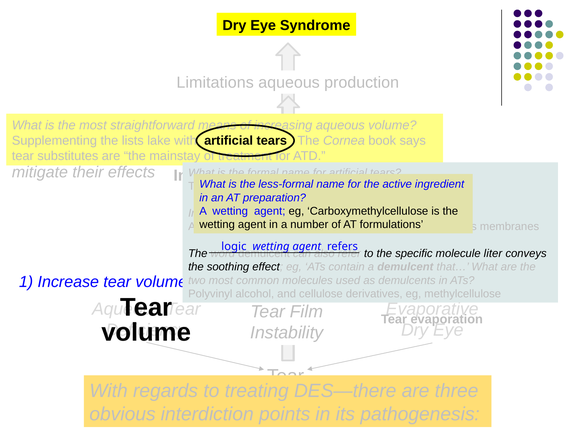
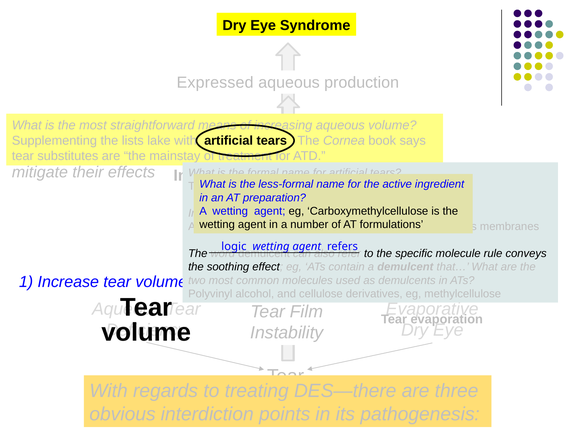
Limitations: Limitations -> Expressed
liter: liter -> rule
